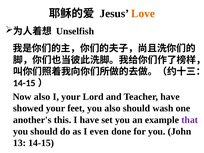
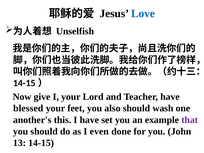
Love colour: orange -> blue
Now also: also -> give
showed: showed -> blessed
